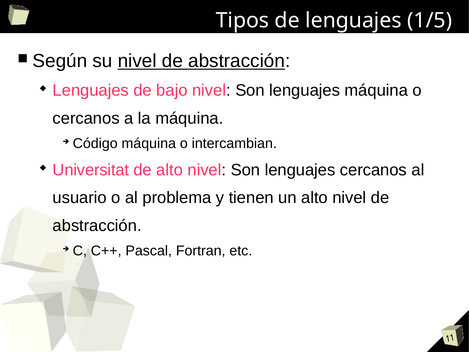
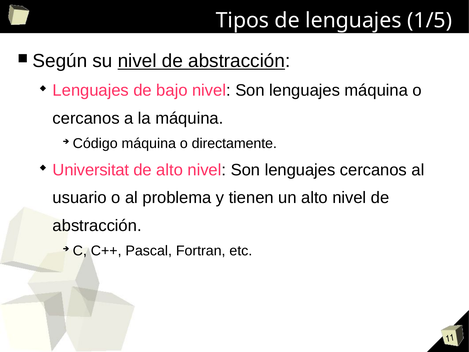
intercambian: intercambian -> directamente
